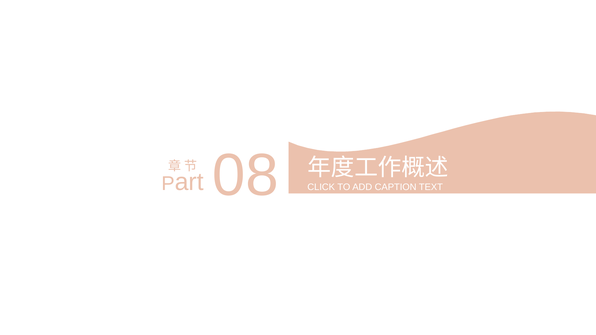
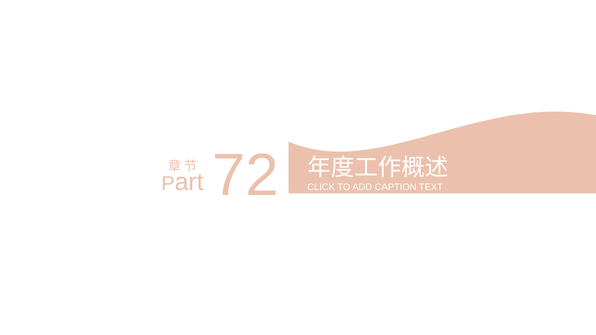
08: 08 -> 72
